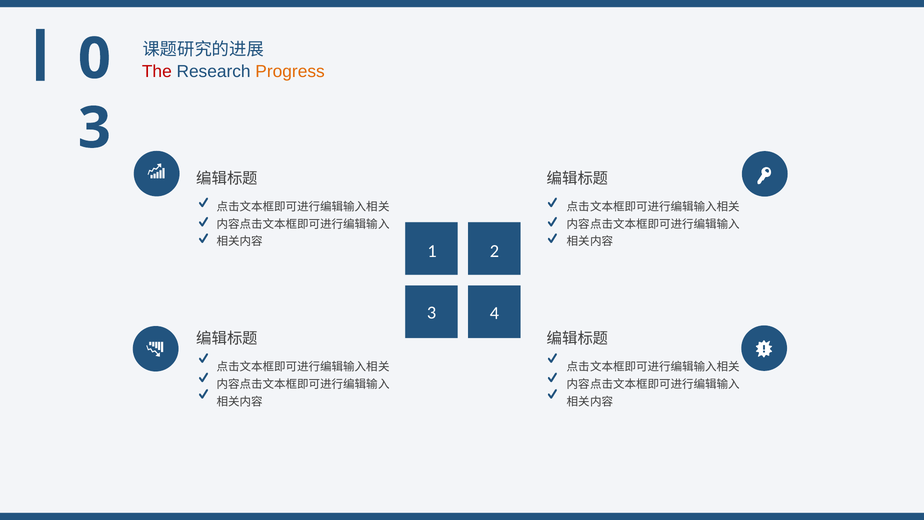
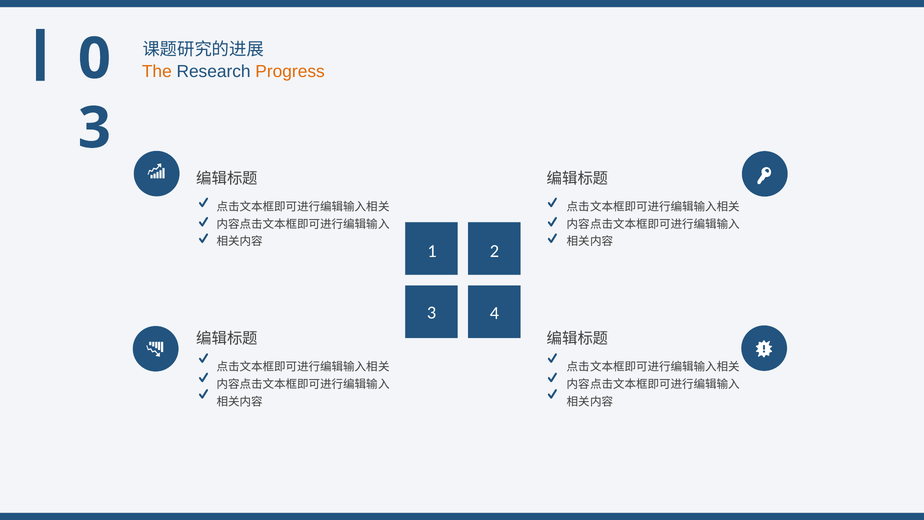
The colour: red -> orange
